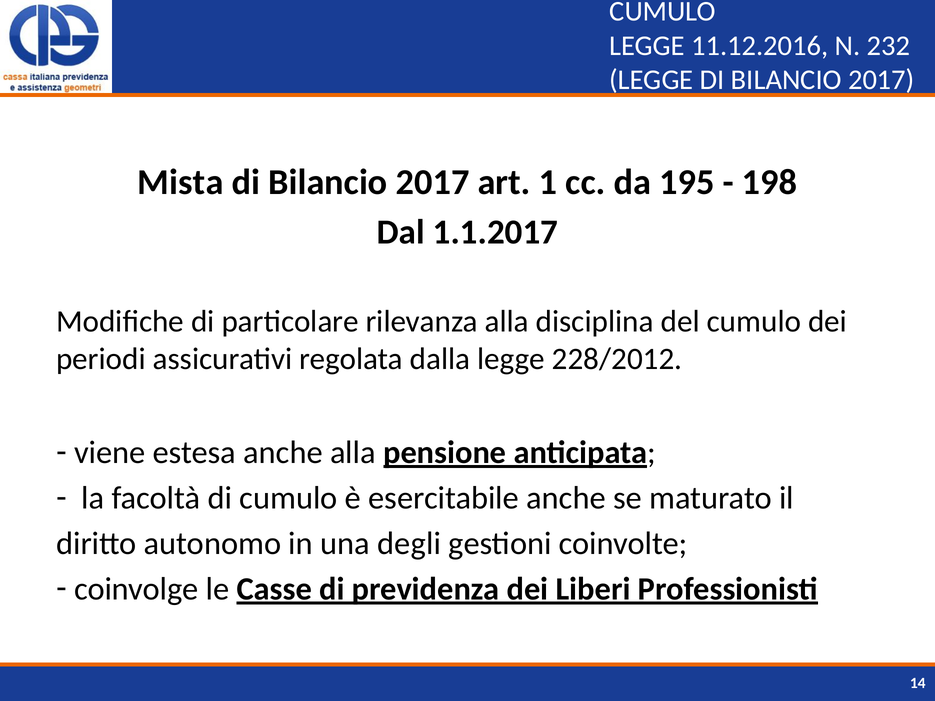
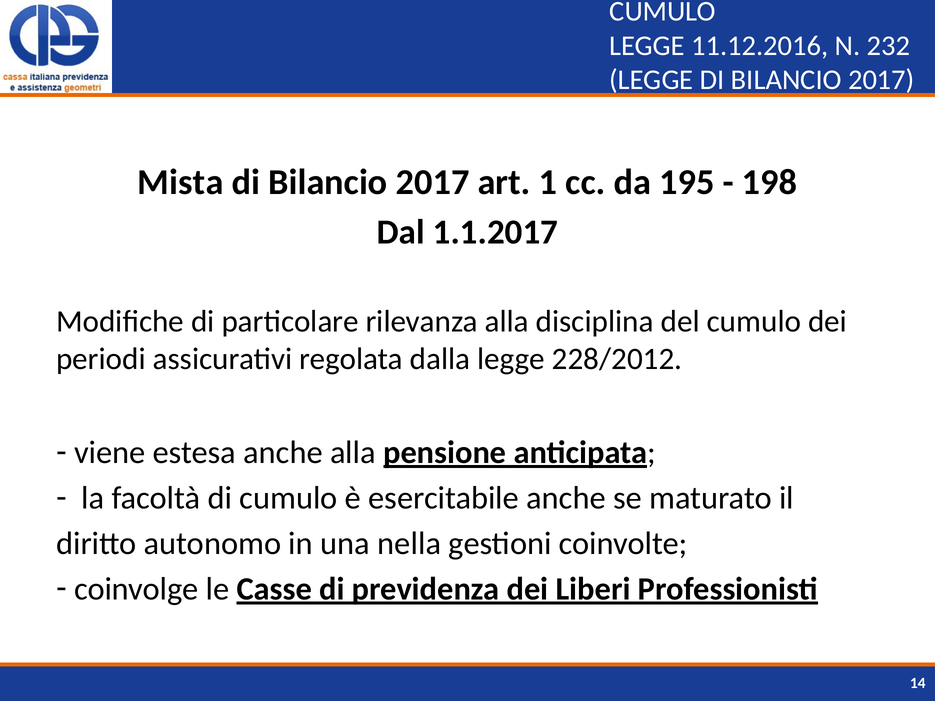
degli: degli -> nella
